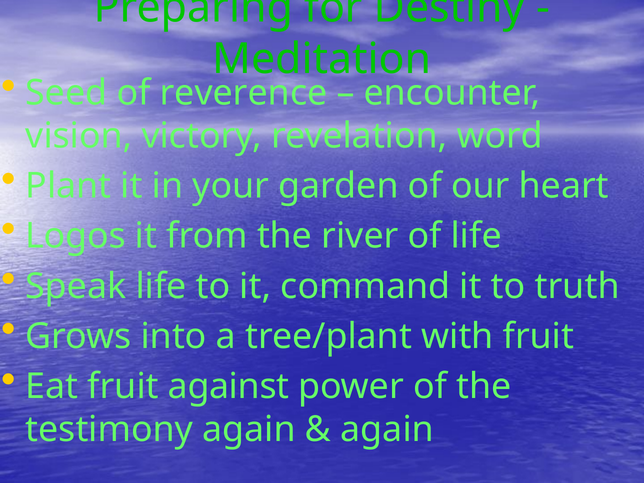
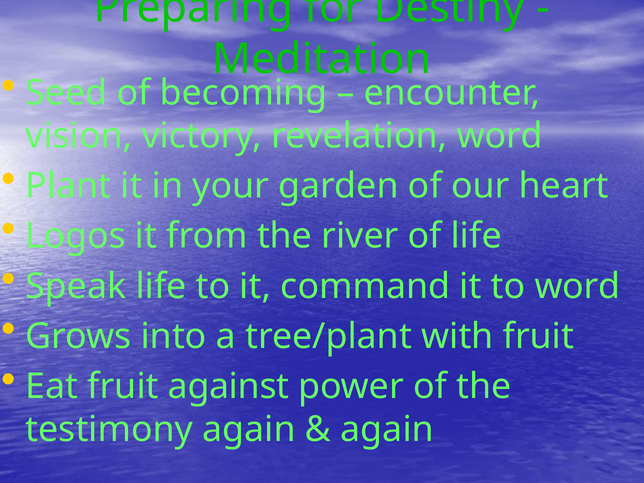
reverence: reverence -> becoming
to truth: truth -> word
